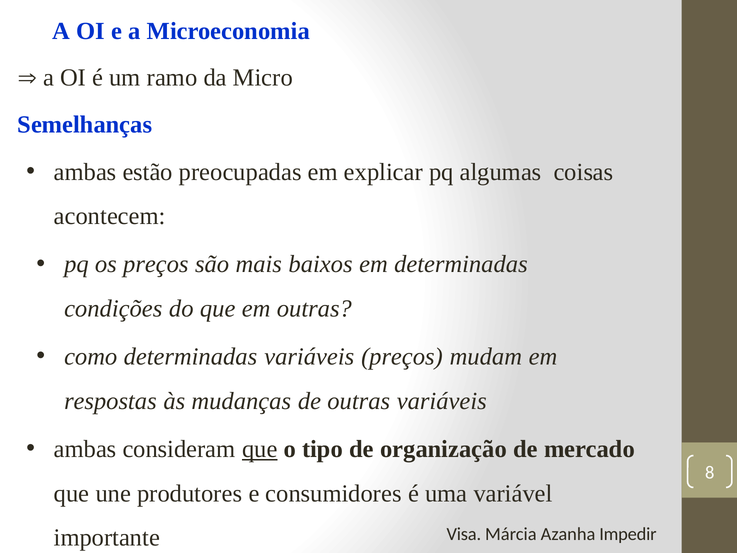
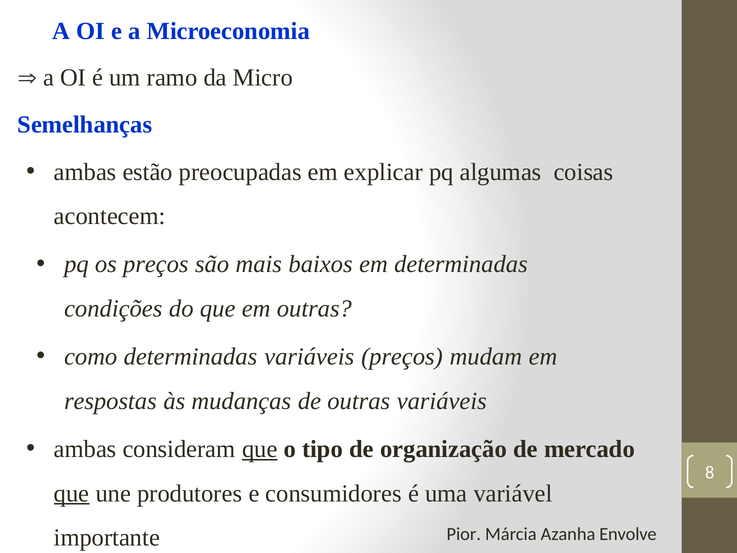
que at (72, 493) underline: none -> present
Visa: Visa -> Pior
Impedir: Impedir -> Envolve
